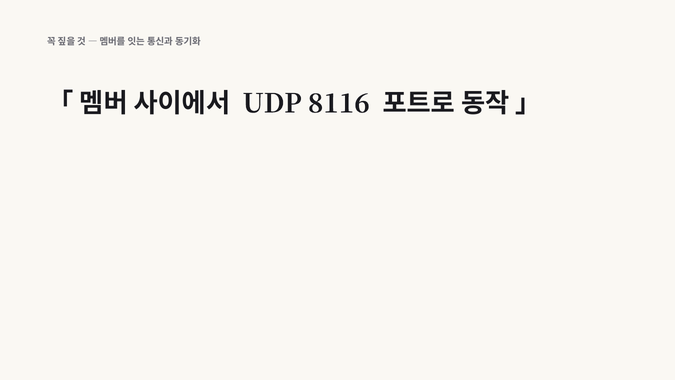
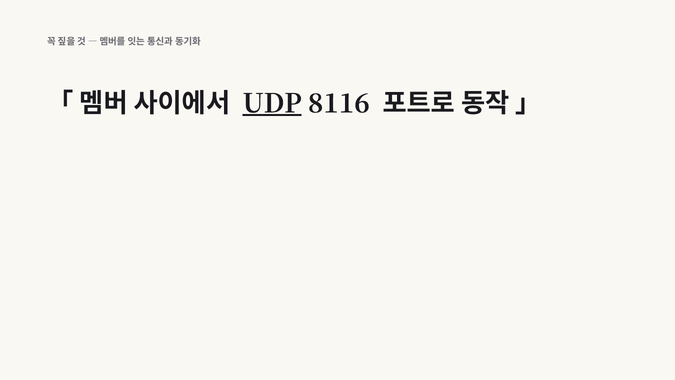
UDP underline: none -> present
